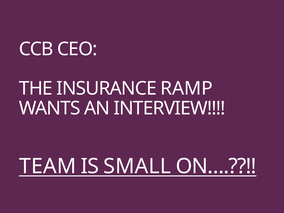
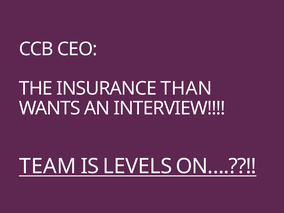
RAMP: RAMP -> THAN
SMALL: SMALL -> LEVELS
